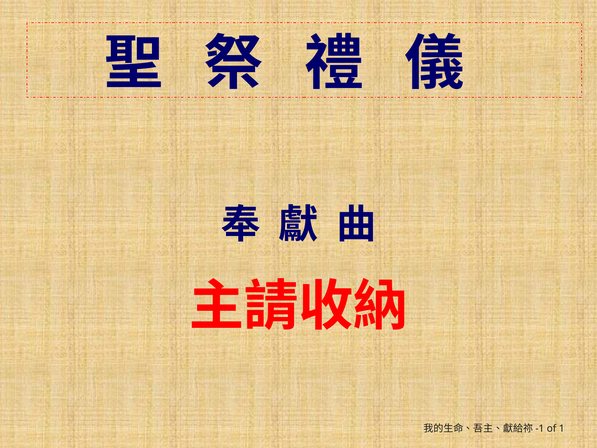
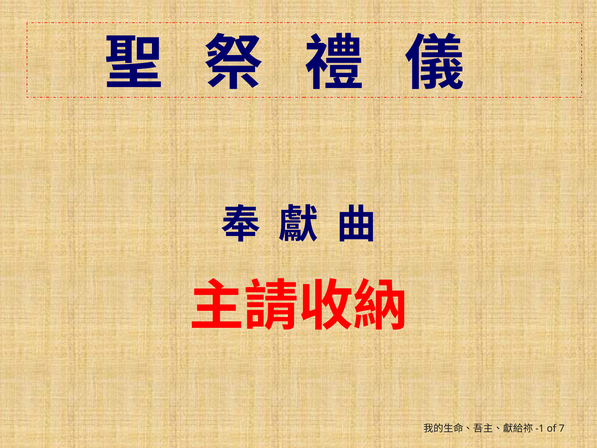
1: 1 -> 7
